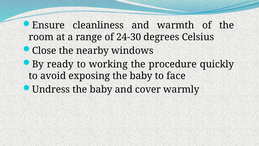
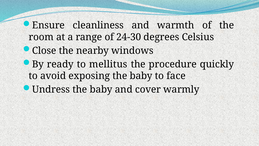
working: working -> mellitus
